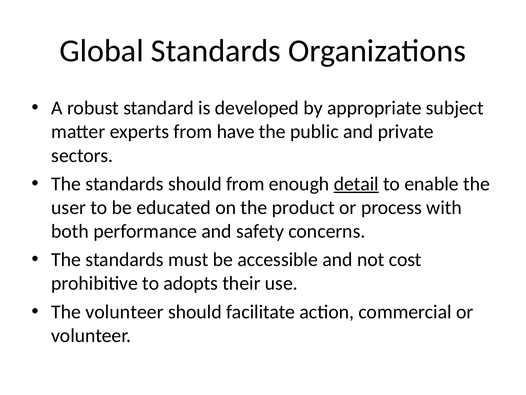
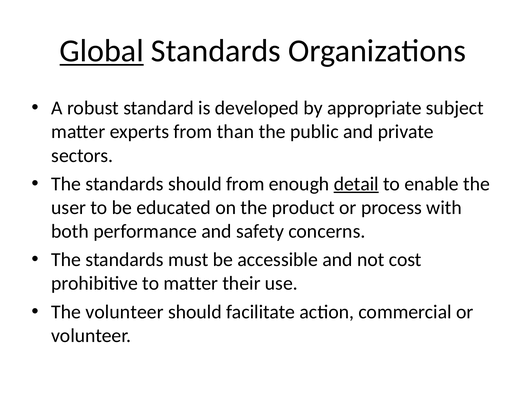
Global underline: none -> present
have: have -> than
to adopts: adopts -> matter
